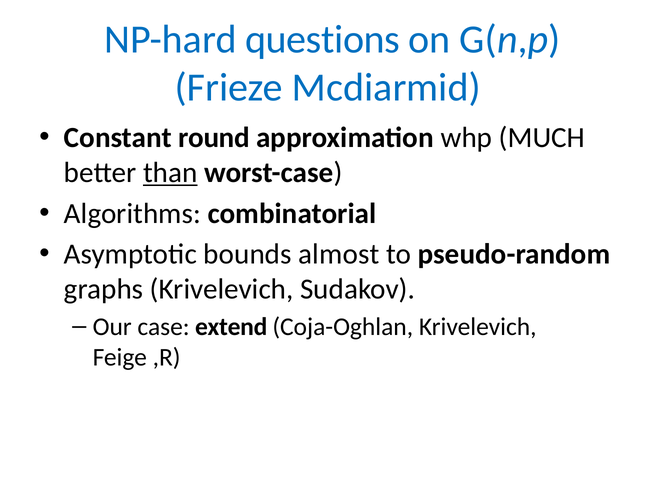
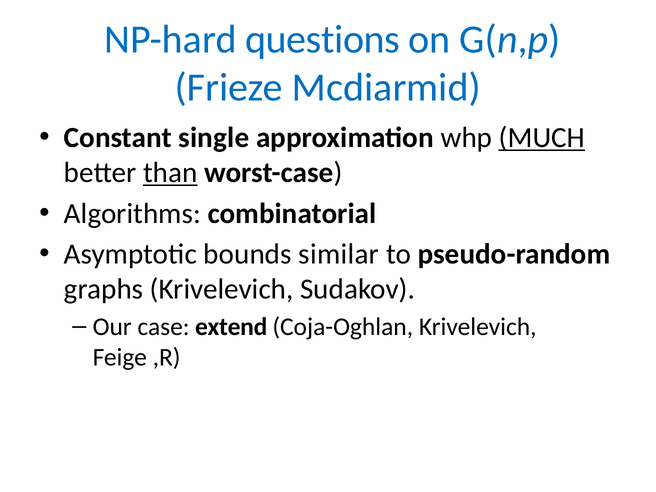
round: round -> single
MUCH underline: none -> present
almost: almost -> similar
